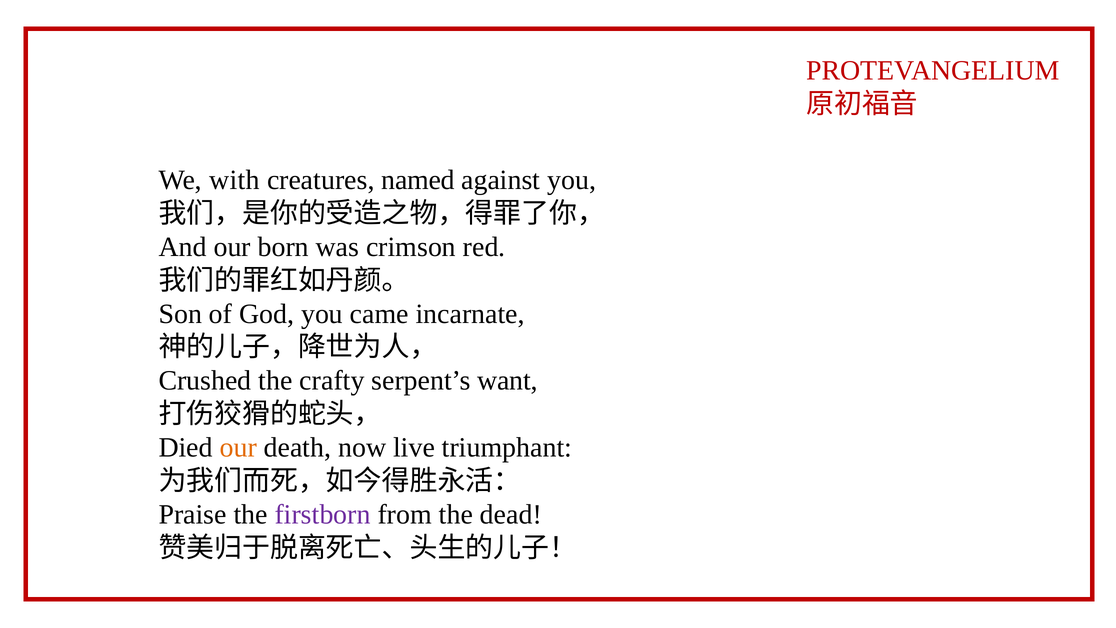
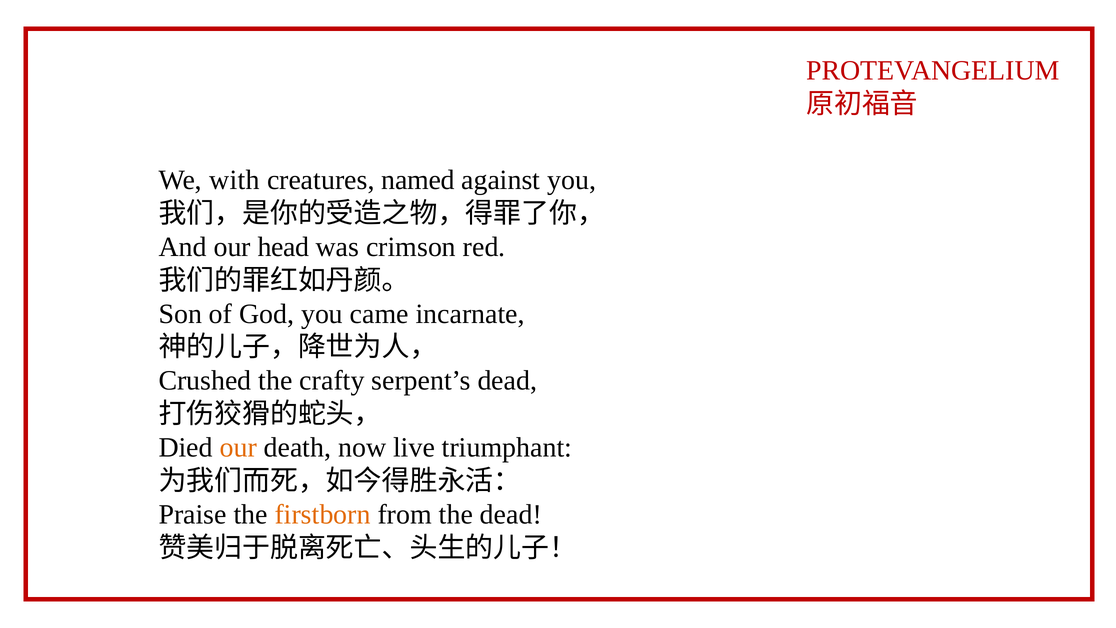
born: born -> head
serpent’s want: want -> dead
firstborn colour: purple -> orange
